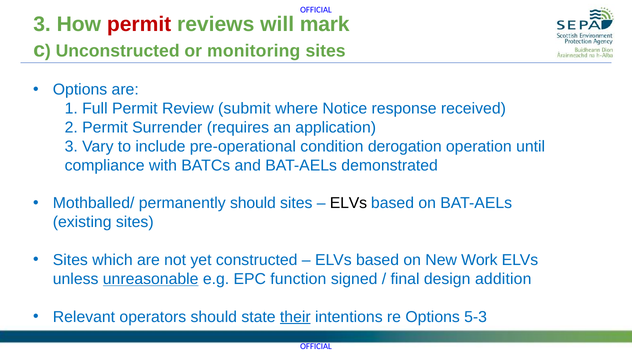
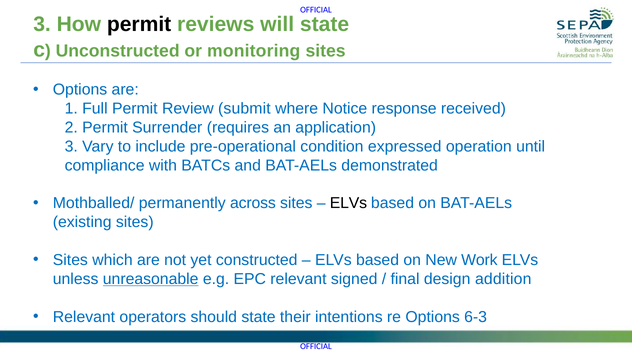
permit at (139, 25) colour: red -> black
will mark: mark -> state
derogation: derogation -> expressed
permanently should: should -> across
EPC function: function -> relevant
their underline: present -> none
5-3: 5-3 -> 6-3
